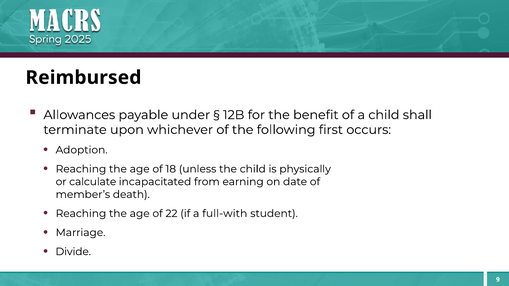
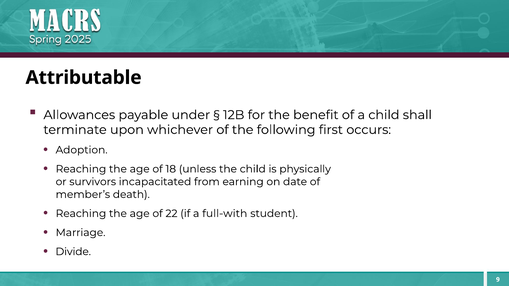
Reimbursed: Reimbursed -> Attributable
calculate: calculate -> survivors
